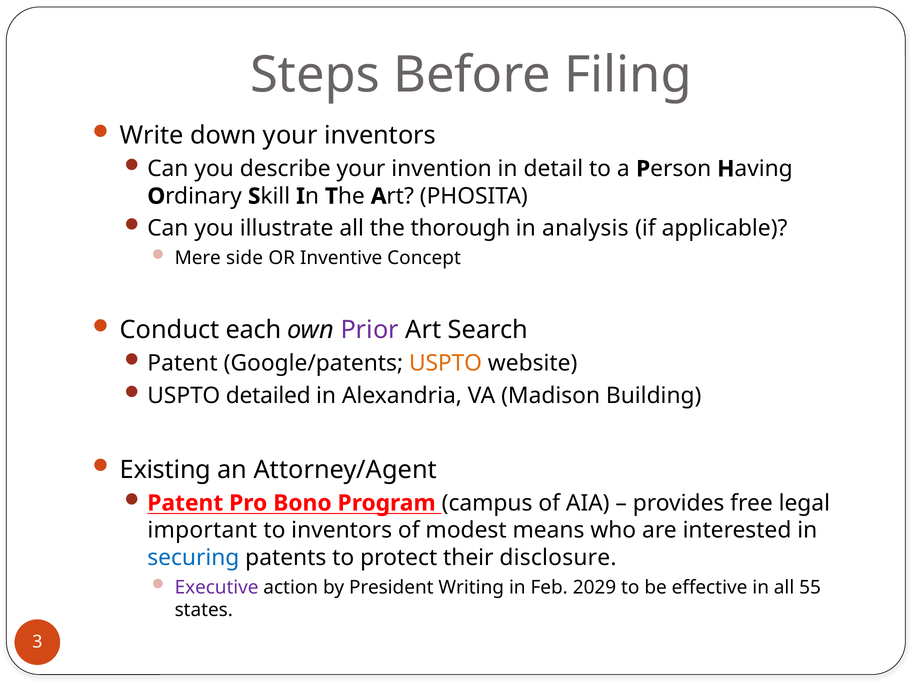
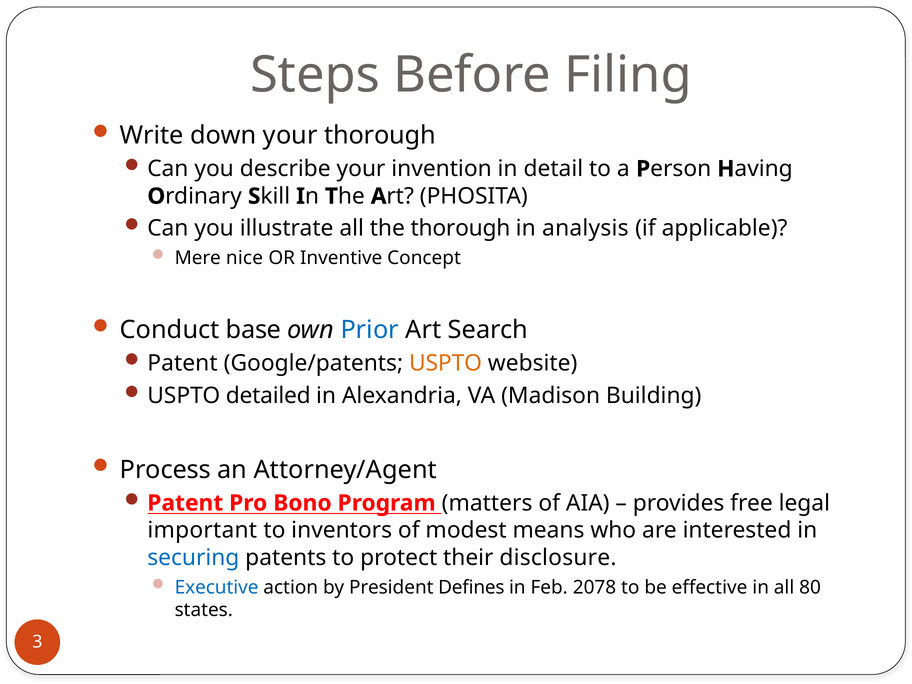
your inventors: inventors -> thorough
side: side -> nice
each: each -> base
Prior colour: purple -> blue
Existing: Existing -> Process
campus: campus -> matters
Executive colour: purple -> blue
Writing: Writing -> Defines
2029: 2029 -> 2078
55: 55 -> 80
